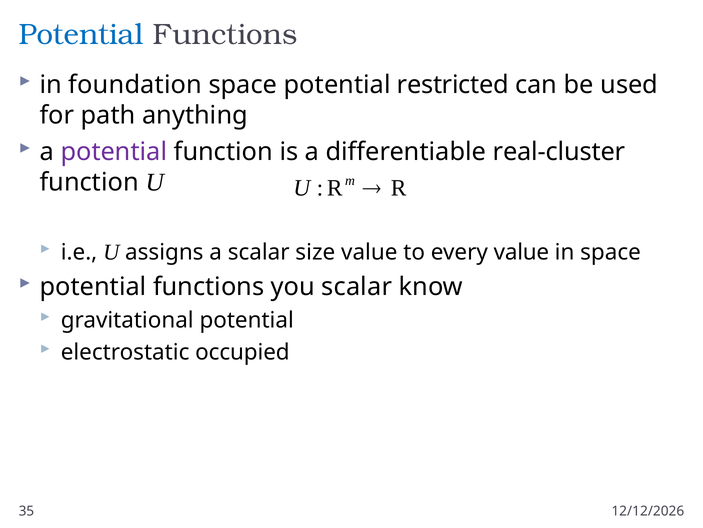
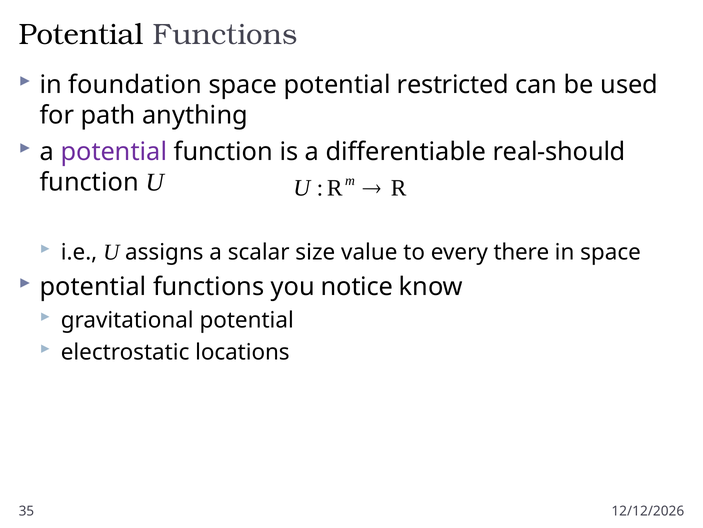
Potential at (81, 35) colour: blue -> black
real-cluster: real-cluster -> real-should
every value: value -> there
you scalar: scalar -> notice
occupied: occupied -> locations
